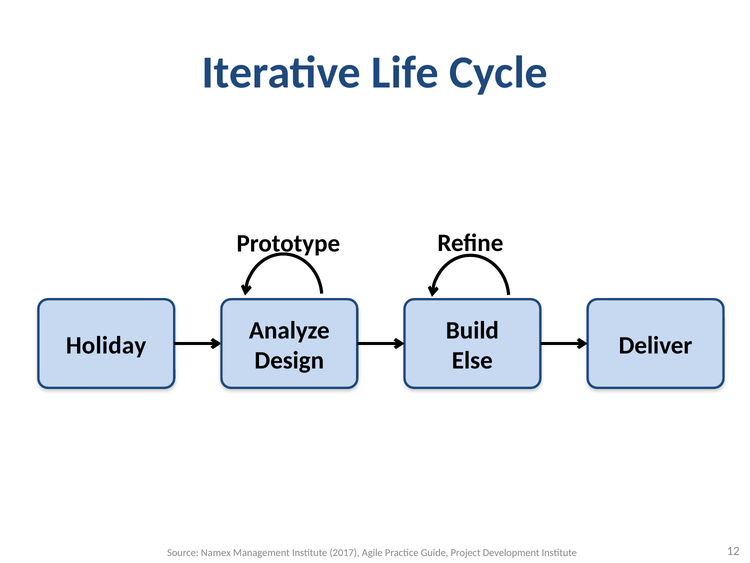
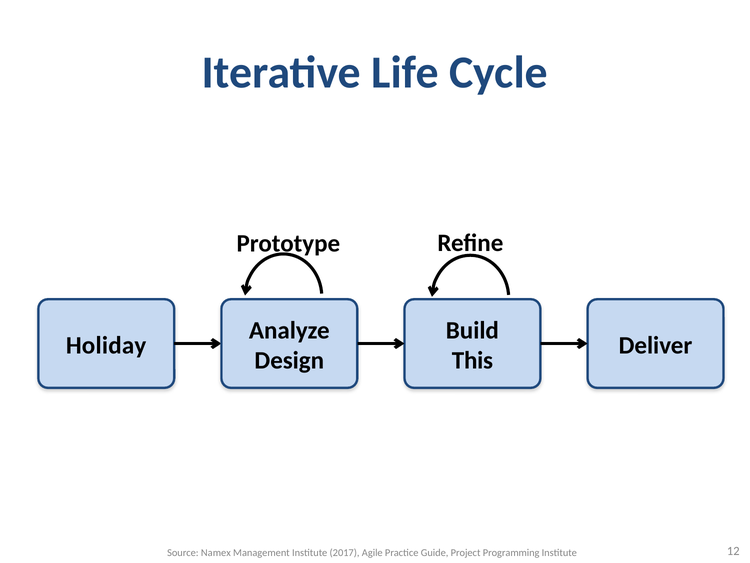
Else: Else -> This
Development: Development -> Programming
